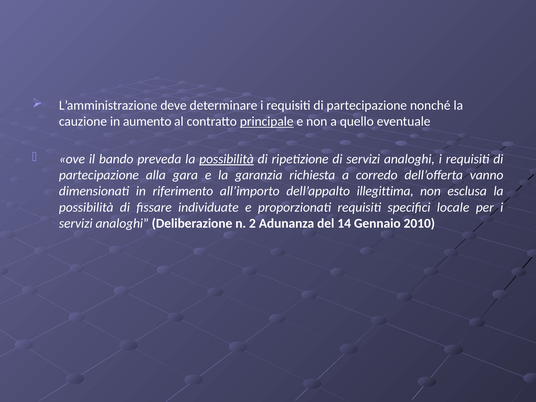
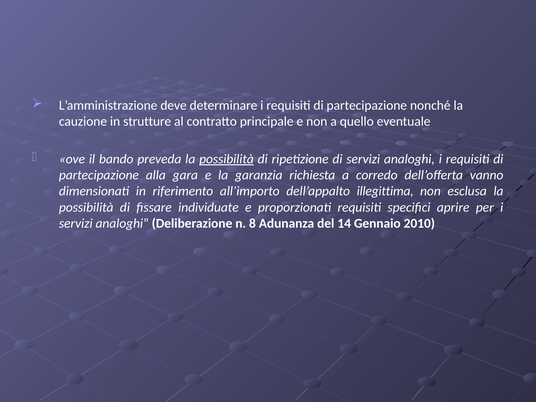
aumento: aumento -> strutture
principale underline: present -> none
locale: locale -> aprire
2: 2 -> 8
